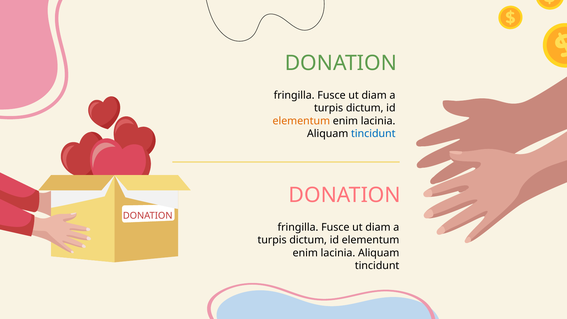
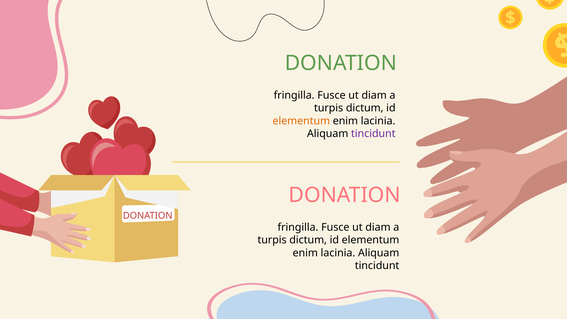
tincidunt at (373, 134) colour: blue -> purple
